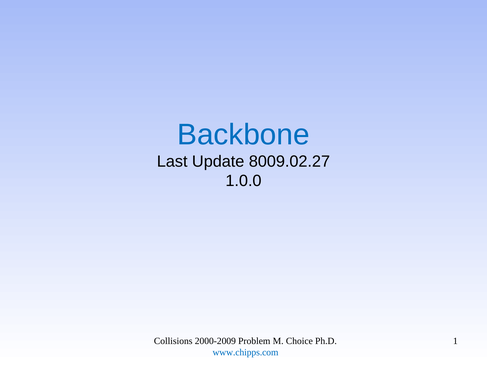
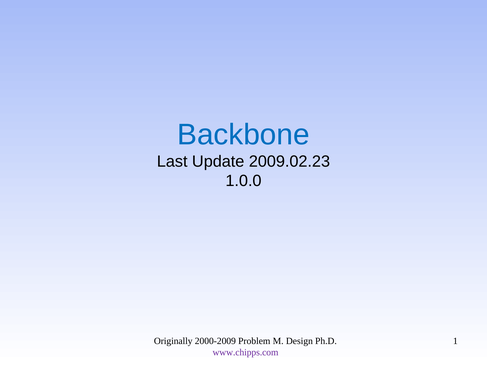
8009.02.27: 8009.02.27 -> 2009.02.23
Collisions: Collisions -> Originally
Choice: Choice -> Design
www.chipps.com colour: blue -> purple
